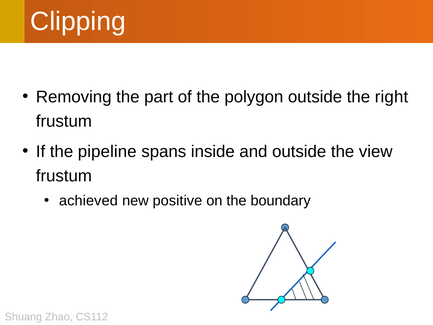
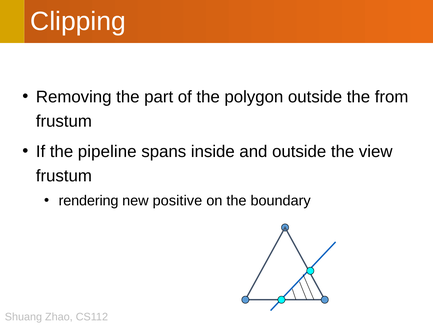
right: right -> from
achieved: achieved -> rendering
